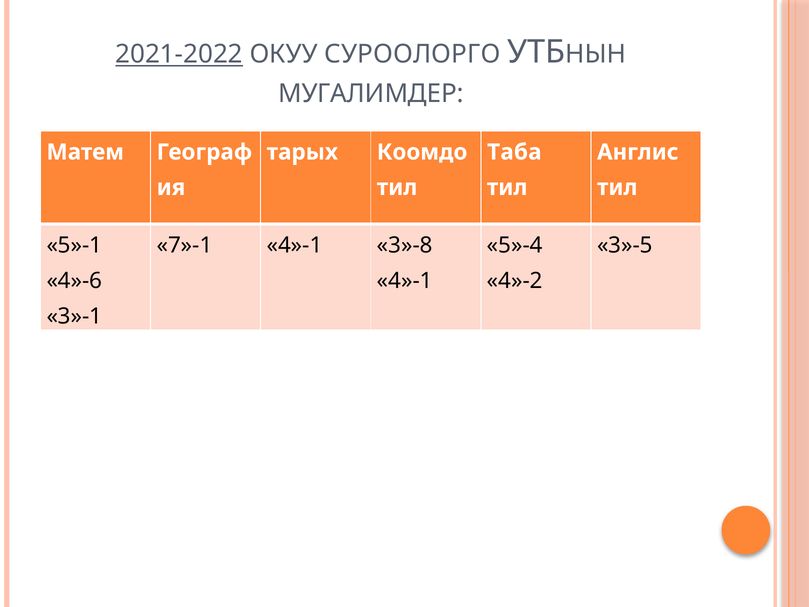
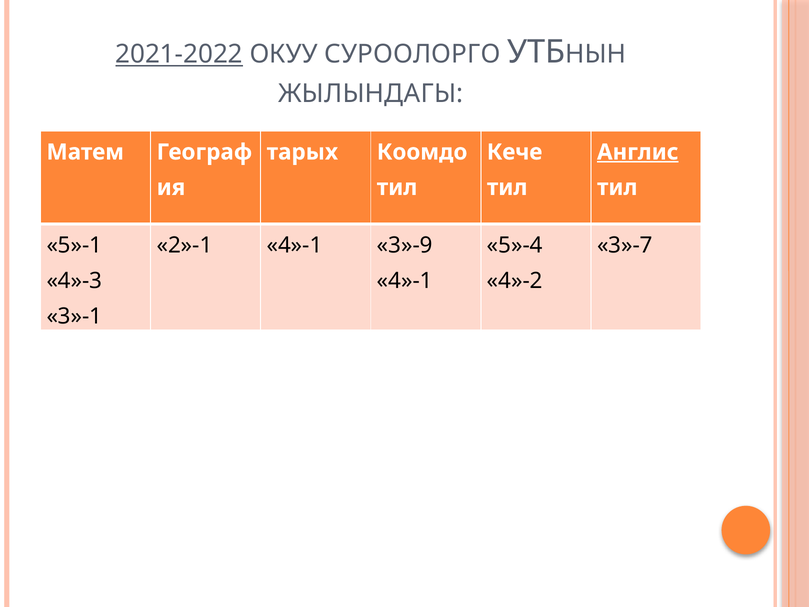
МУГАЛИМДЕР: МУГАЛИМДЕР -> ЖЫЛЫНДАГЫ
Таба: Таба -> Кече
Англис underline: none -> present
7»-1: 7»-1 -> 2»-1
3»-8: 3»-8 -> 3»-9
3»-5: 3»-5 -> 3»-7
4»-6: 4»-6 -> 4»-3
